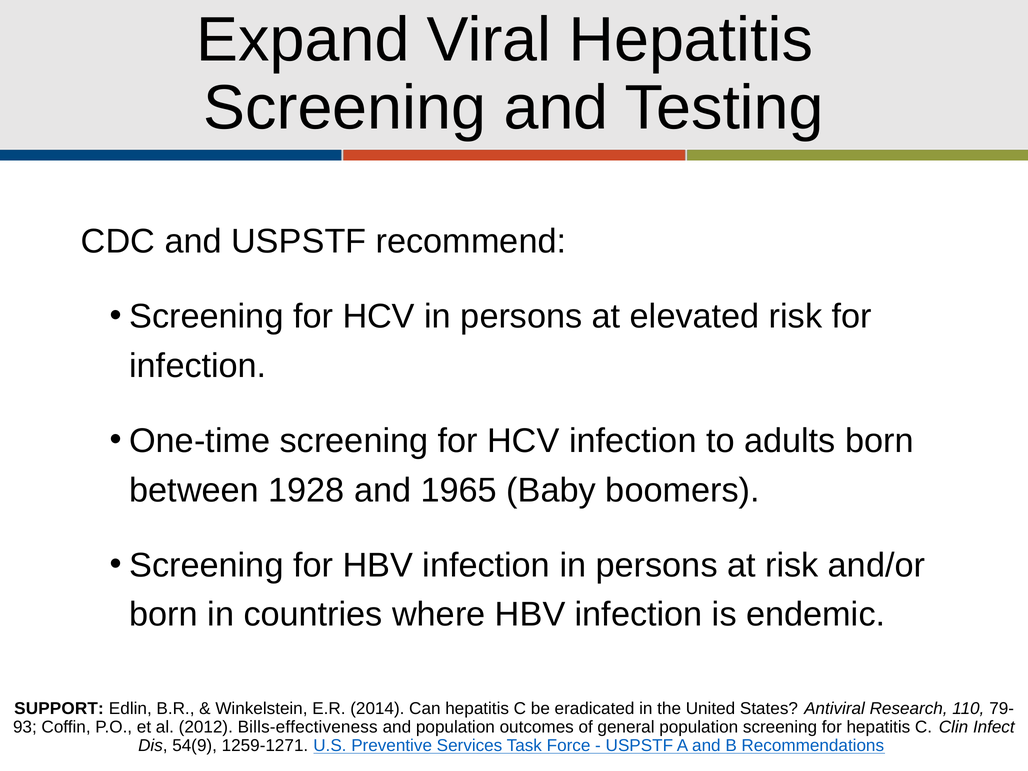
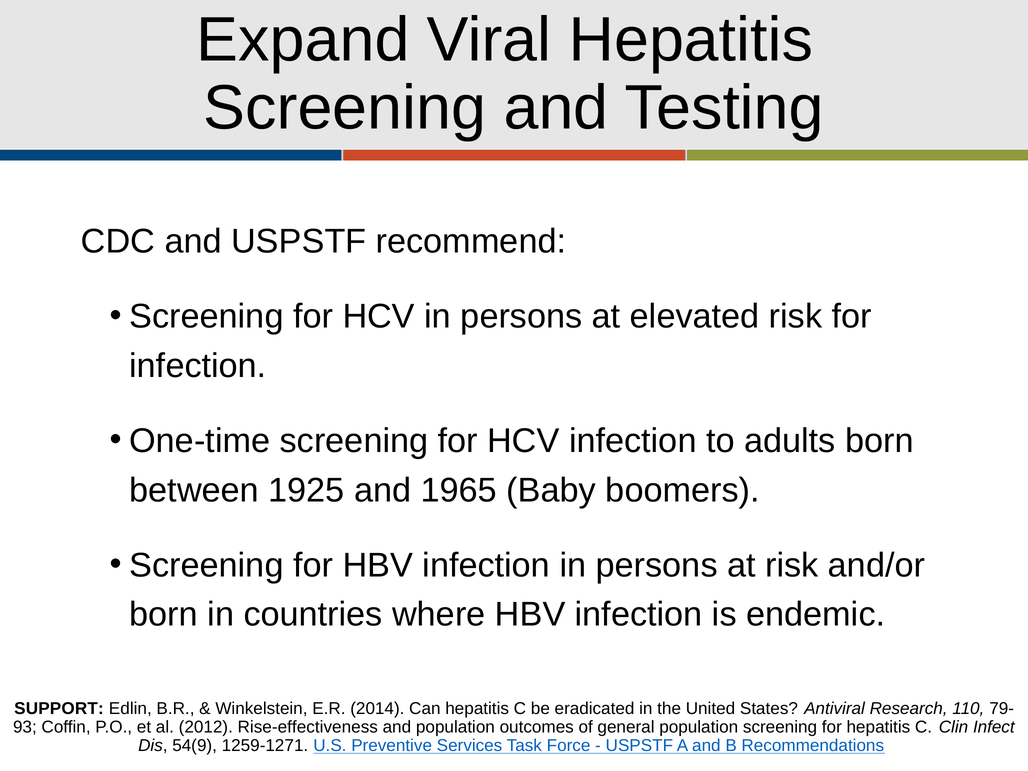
1928: 1928 -> 1925
Bills-effectiveness: Bills-effectiveness -> Rise-effectiveness
